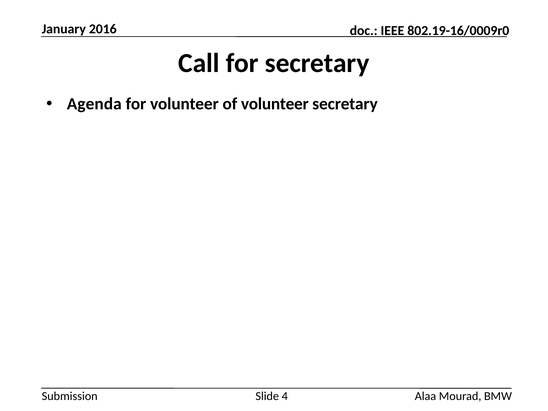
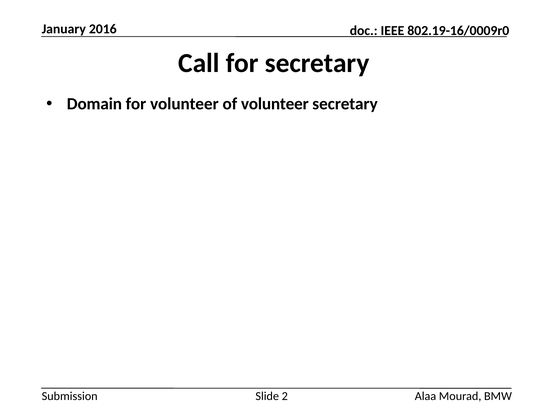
Agenda: Agenda -> Domain
4: 4 -> 2
